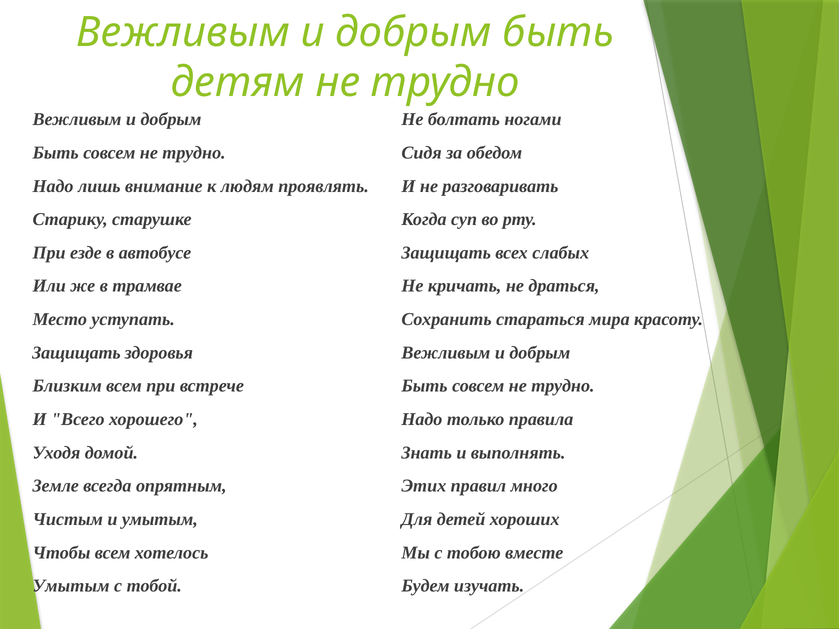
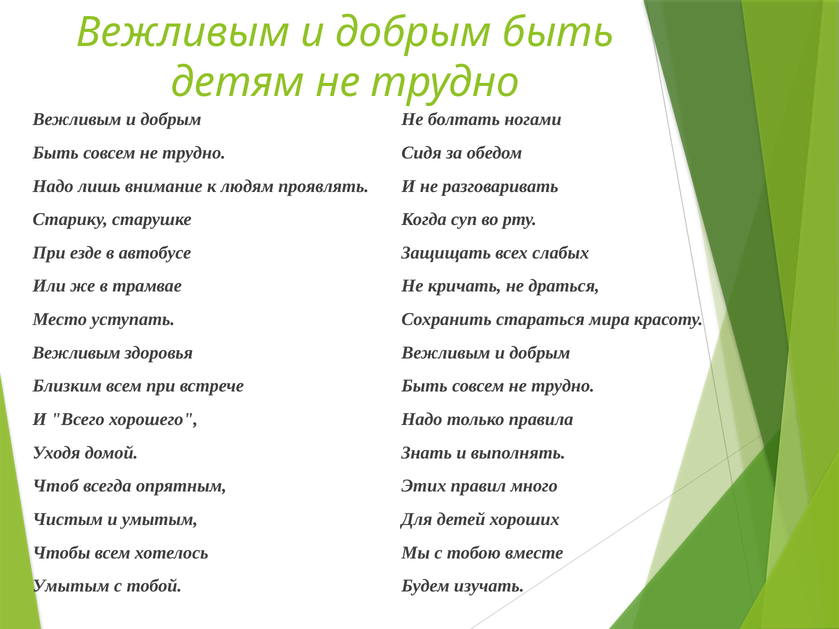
Защищать at (76, 353): Защищать -> Вежливым
Земле: Земле -> Чтоб
